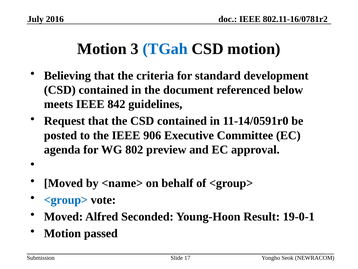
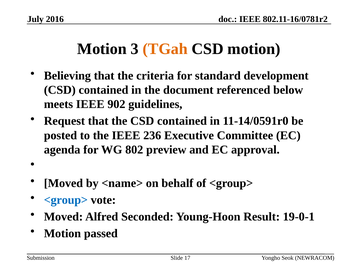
TGah colour: blue -> orange
842: 842 -> 902
906: 906 -> 236
